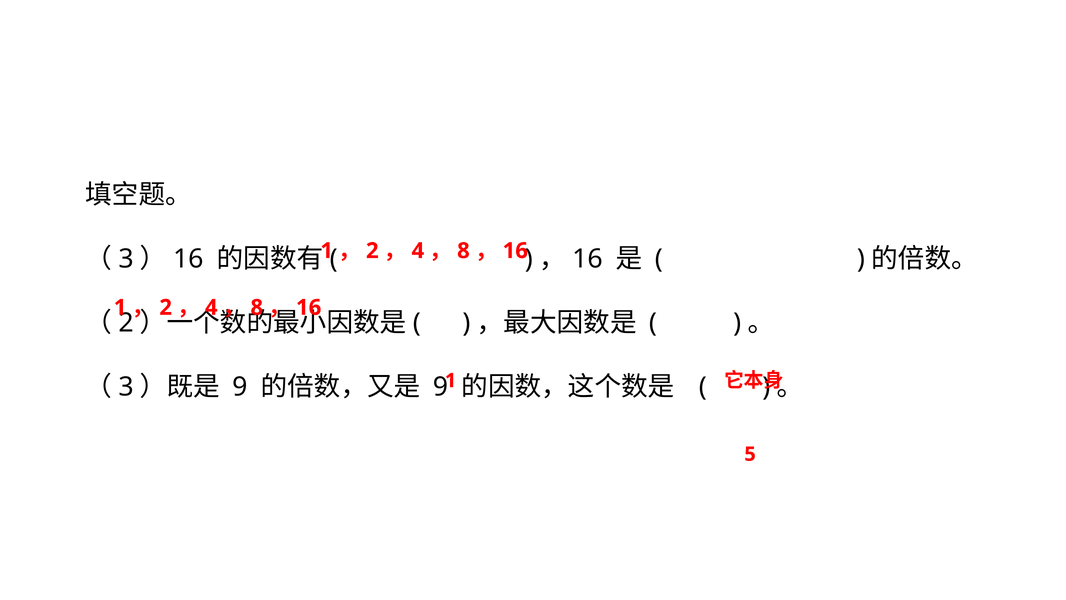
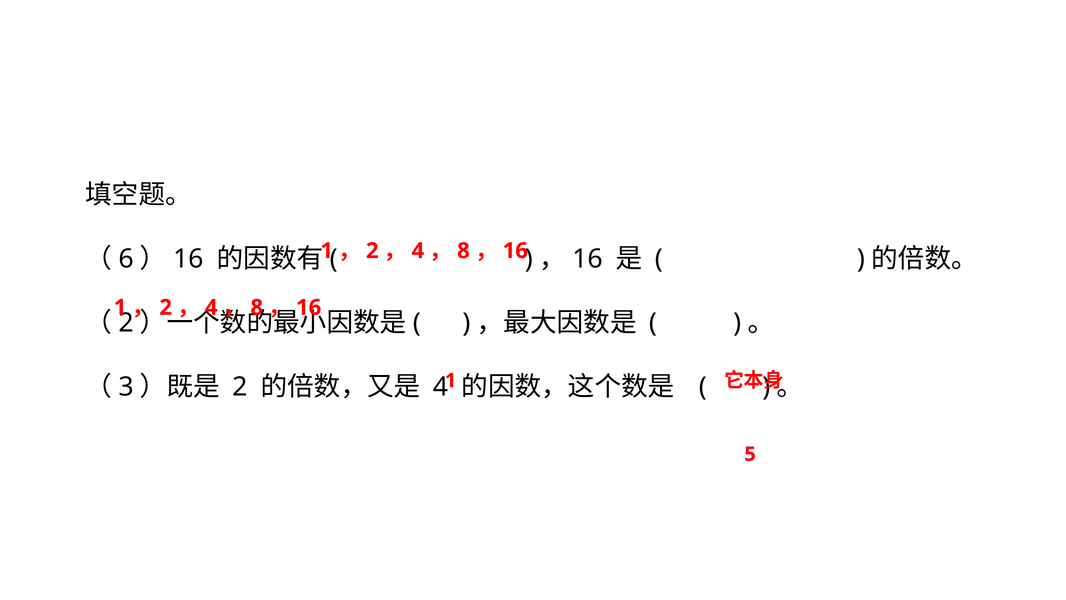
3 at (126, 259): 3 -> 6
9 at (240, 387): 9 -> 2
9 at (440, 387): 9 -> 4
